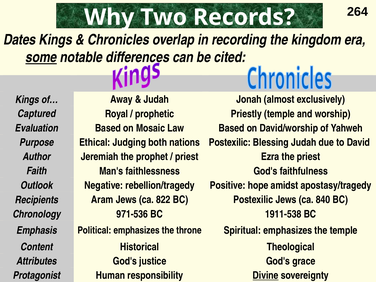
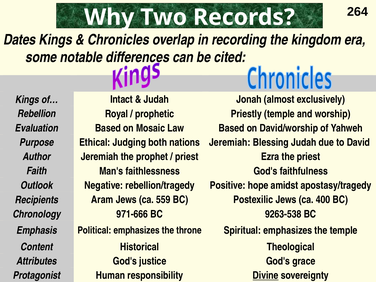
some underline: present -> none
Away: Away -> Intact
Captured: Captured -> Rebellion
nations Postexilic: Postexilic -> Jeremiah
822: 822 -> 559
840: 840 -> 400
971-536: 971-536 -> 971-666
1911-538: 1911-538 -> 9263-538
